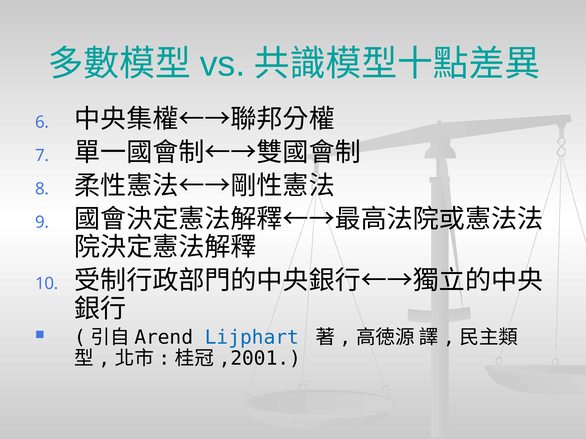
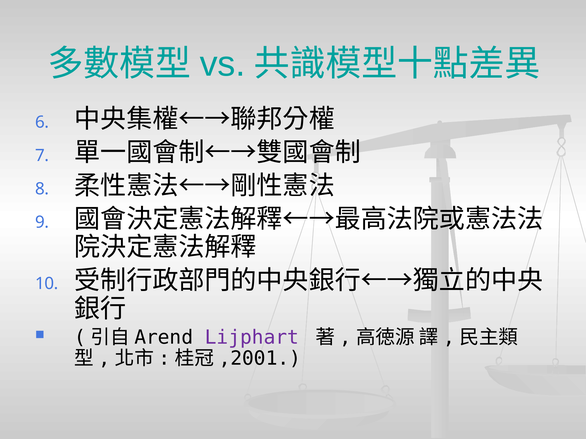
Lijphart colour: blue -> purple
